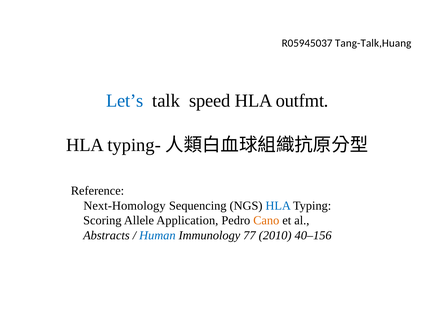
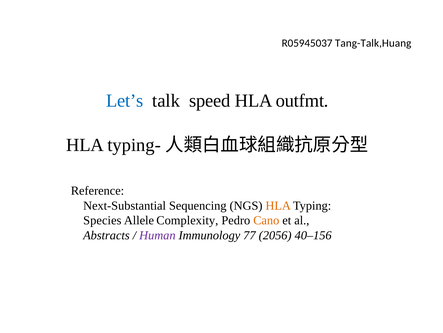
Next-Homology: Next-Homology -> Next-Substantial
HLA at (278, 205) colour: blue -> orange
Scoring: Scoring -> Species
Application: Application -> Complexity
Human colour: blue -> purple
2010: 2010 -> 2056
